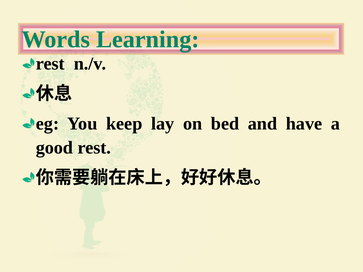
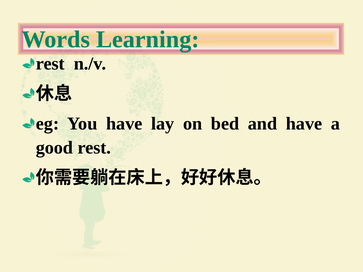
You keep: keep -> have
